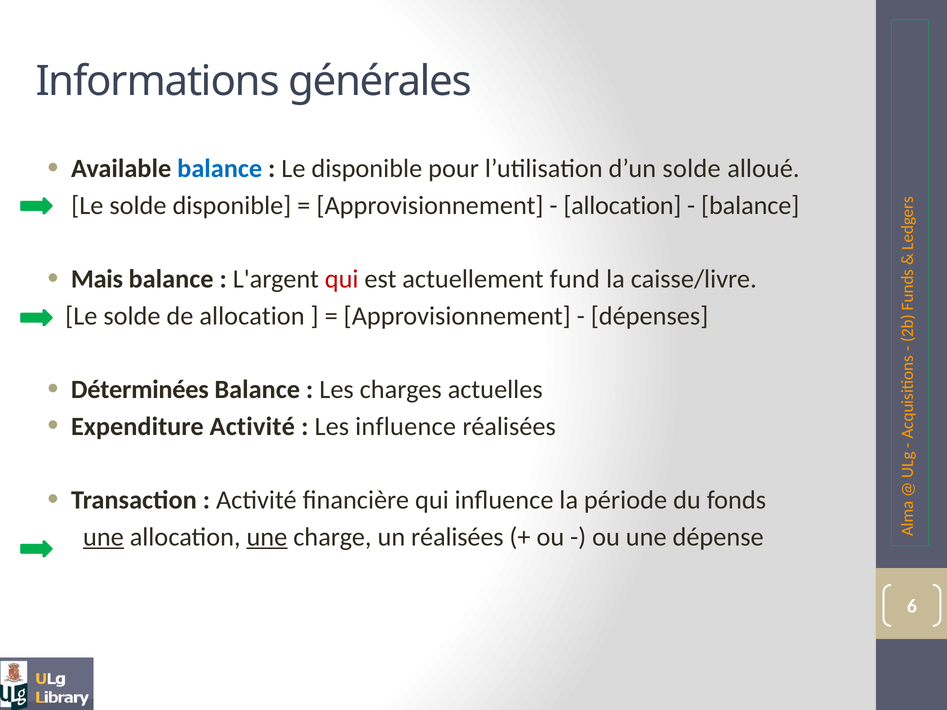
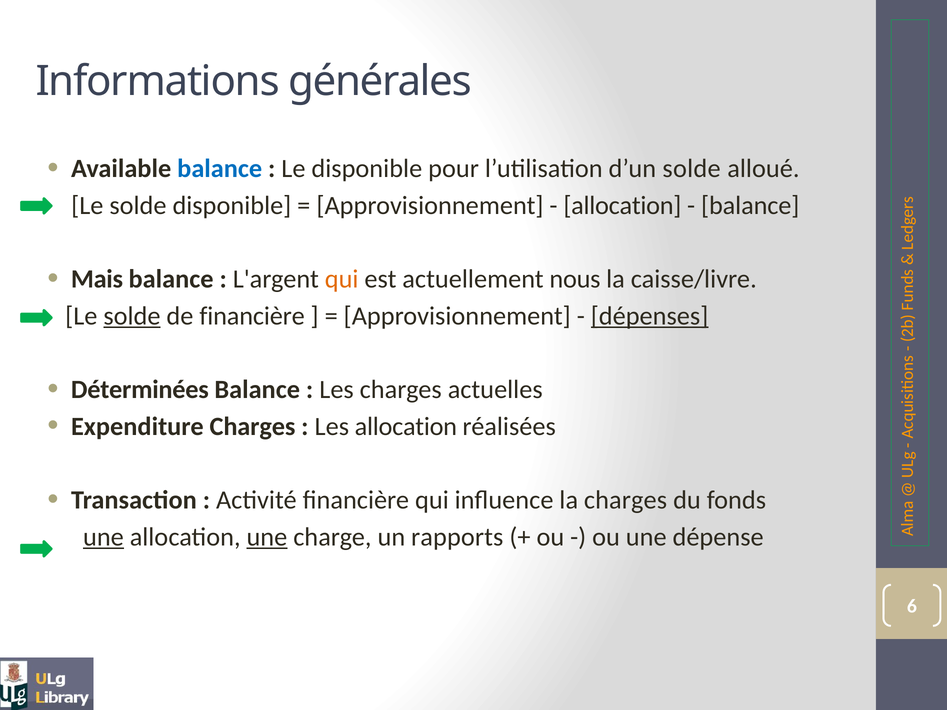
qui at (342, 279) colour: red -> orange
fund: fund -> nous
solde at (132, 316) underline: none -> present
de allocation: allocation -> financière
dépenses underline: none -> present
Expenditure Activité: Activité -> Charges
Les influence: influence -> allocation
la période: période -> charges
un réalisées: réalisées -> rapports
